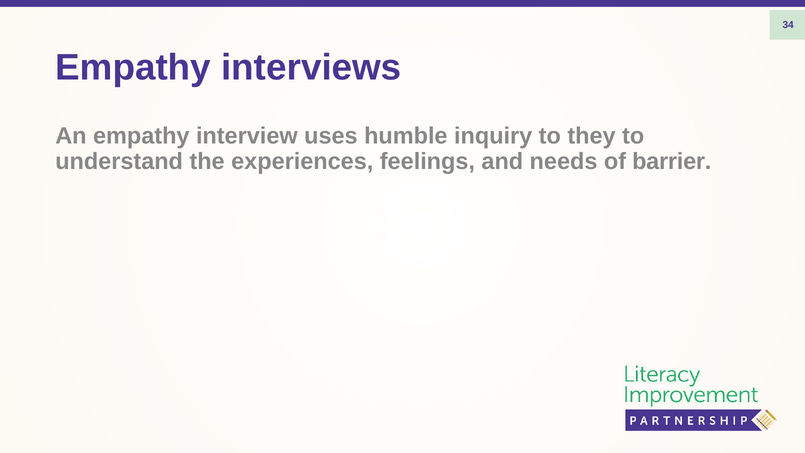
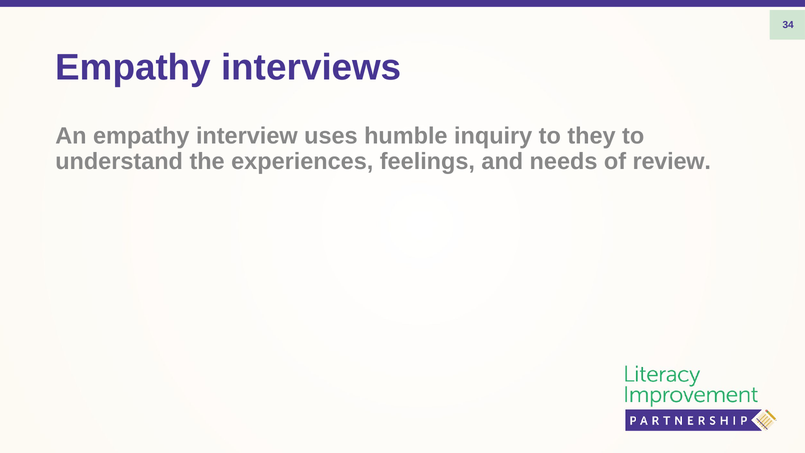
barrier: barrier -> review
